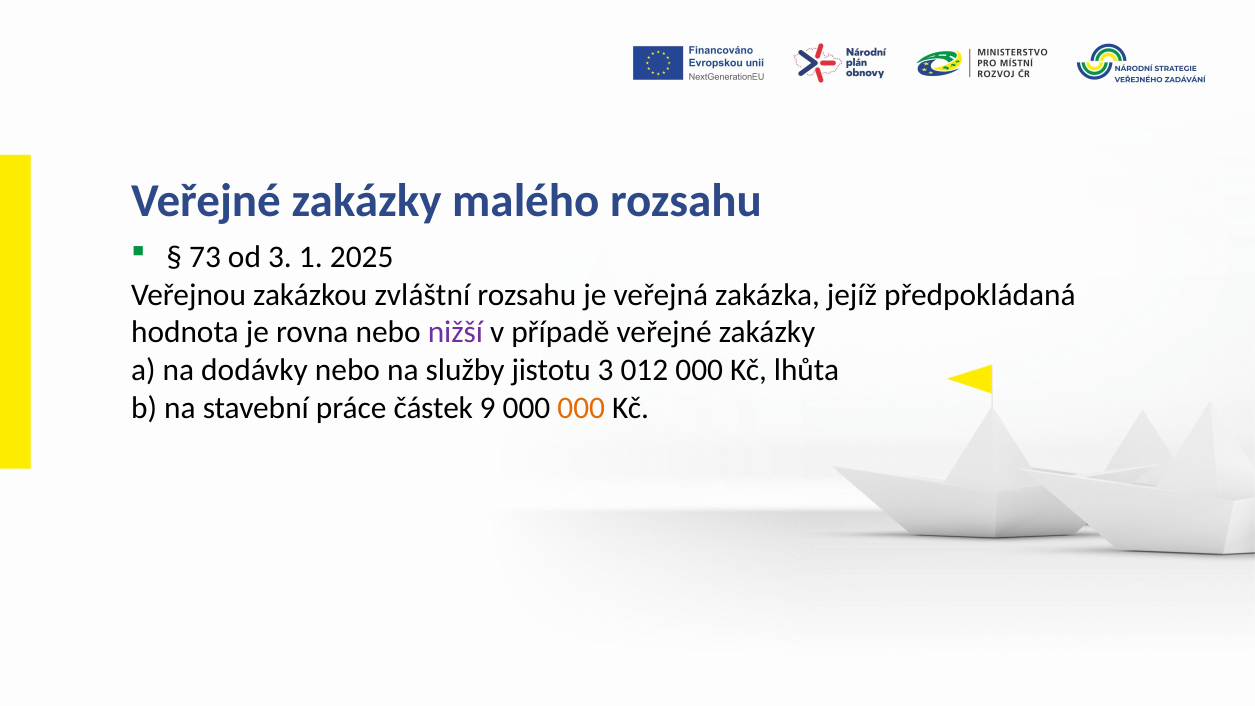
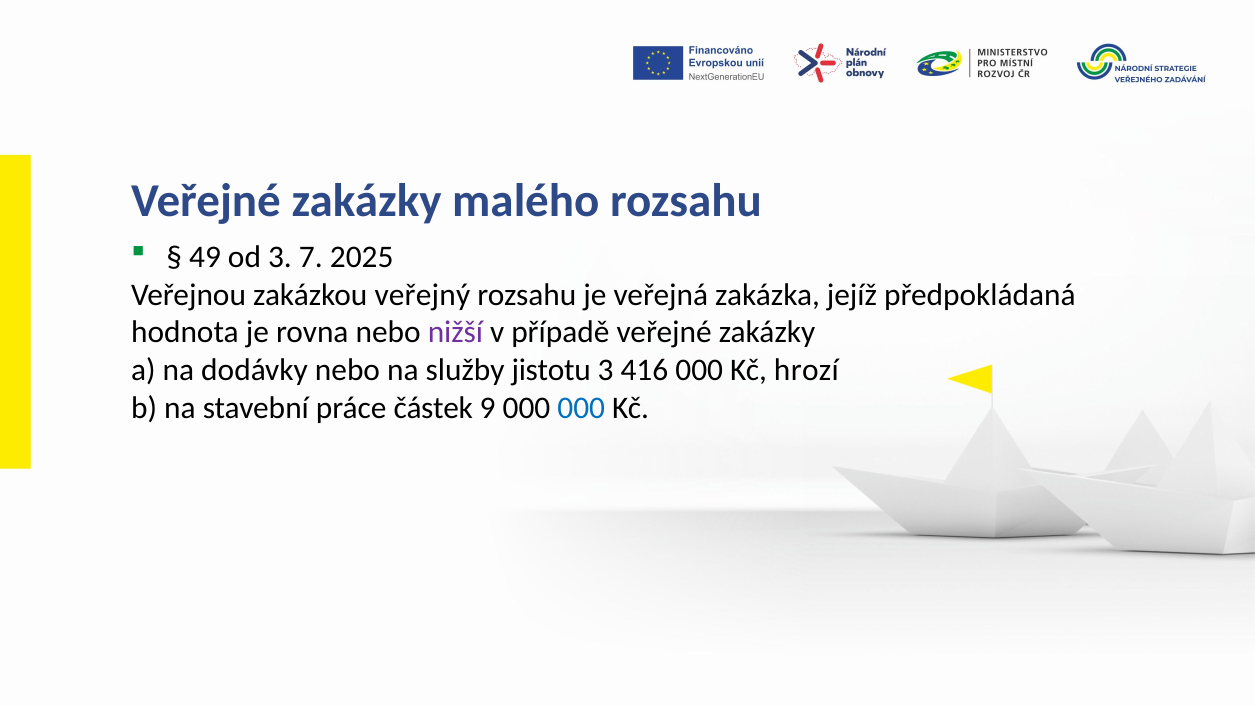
73: 73 -> 49
1: 1 -> 7
zvláštní: zvláštní -> veřejný
012: 012 -> 416
lhůta: lhůta -> hrozí
000 at (581, 408) colour: orange -> blue
